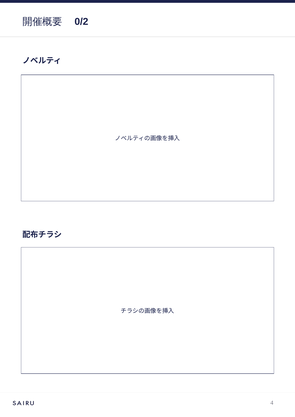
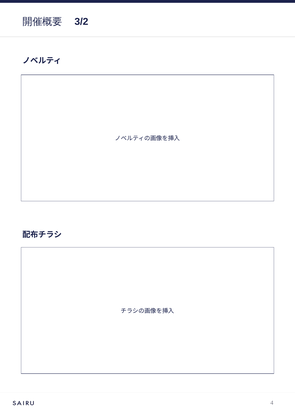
0/2: 0/2 -> 3/2
